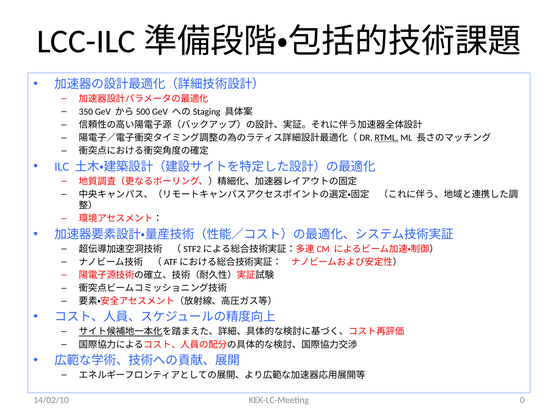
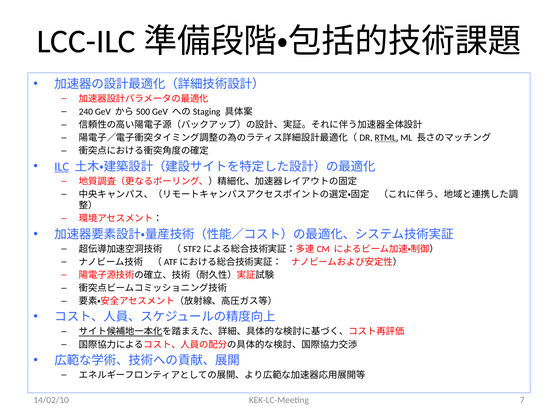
350: 350 -> 240
ILC underline: none -> present
0: 0 -> 7
